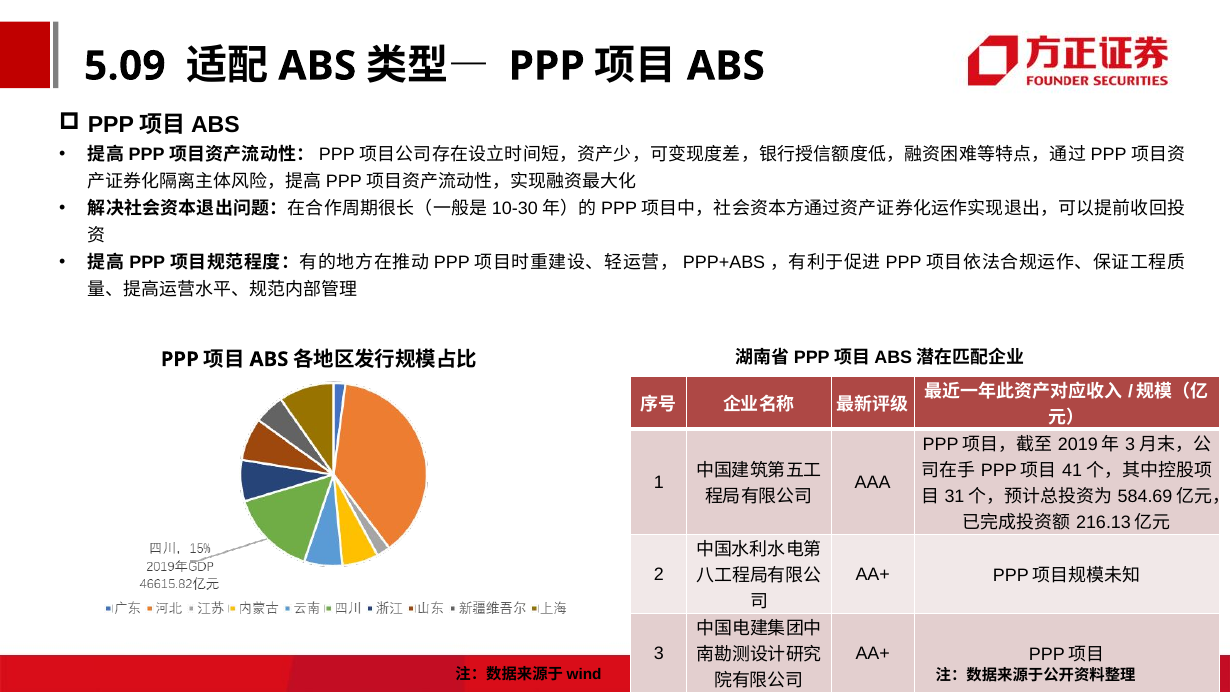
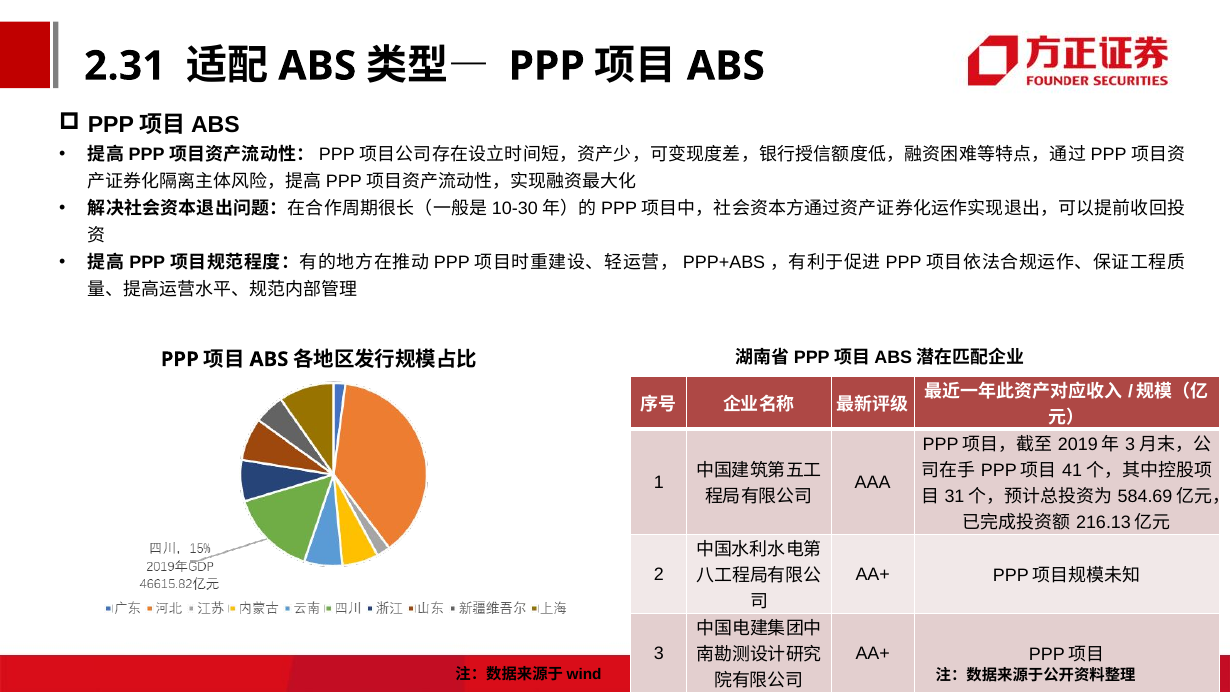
5.09: 5.09 -> 2.31
